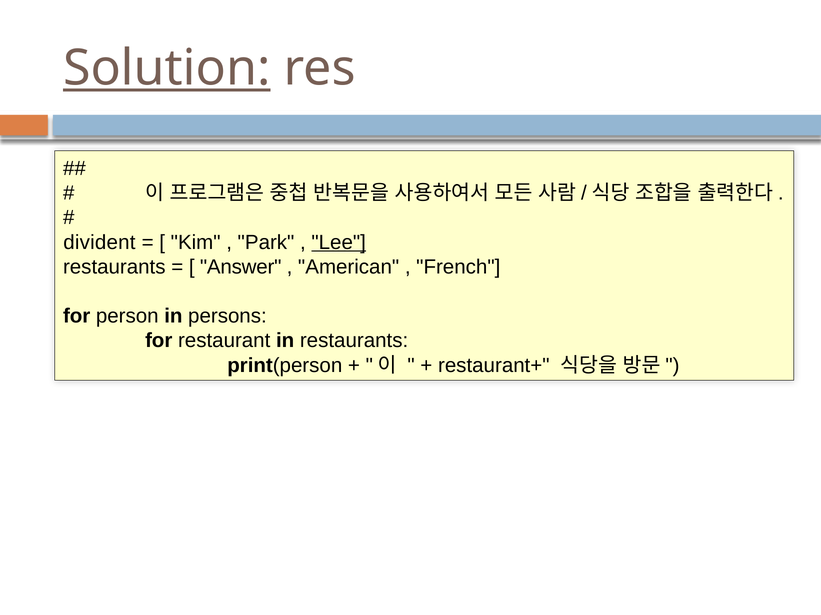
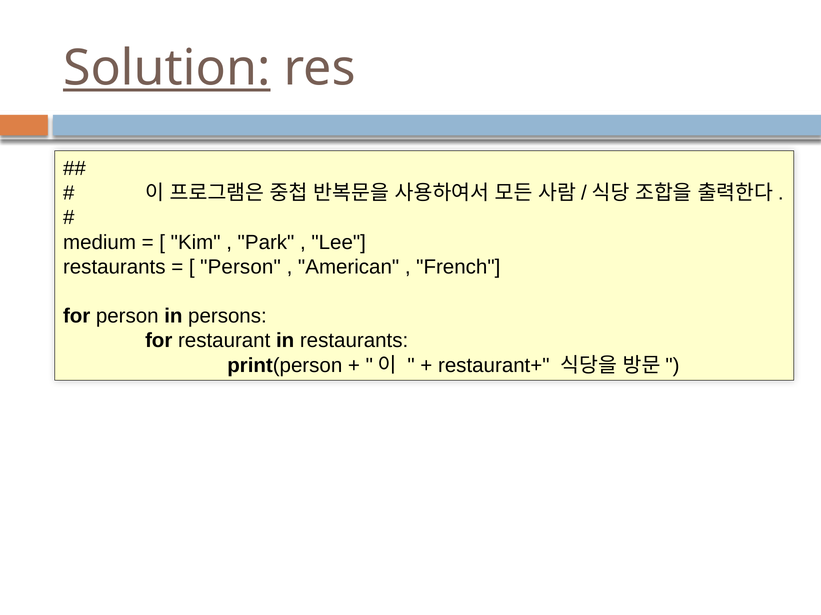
divident: divident -> medium
Lee underline: present -> none
Answer at (241, 267): Answer -> Person
